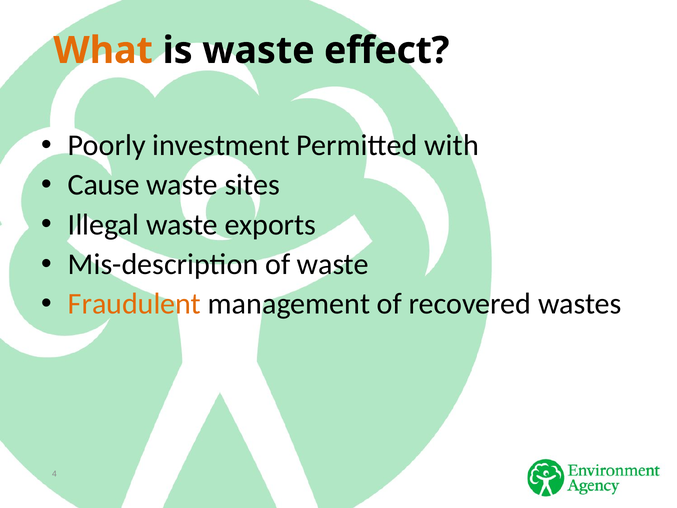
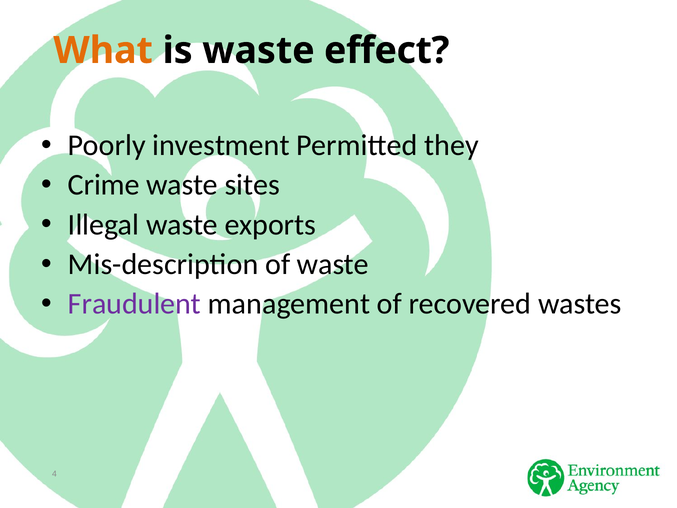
with: with -> they
Cause: Cause -> Crime
Fraudulent colour: orange -> purple
